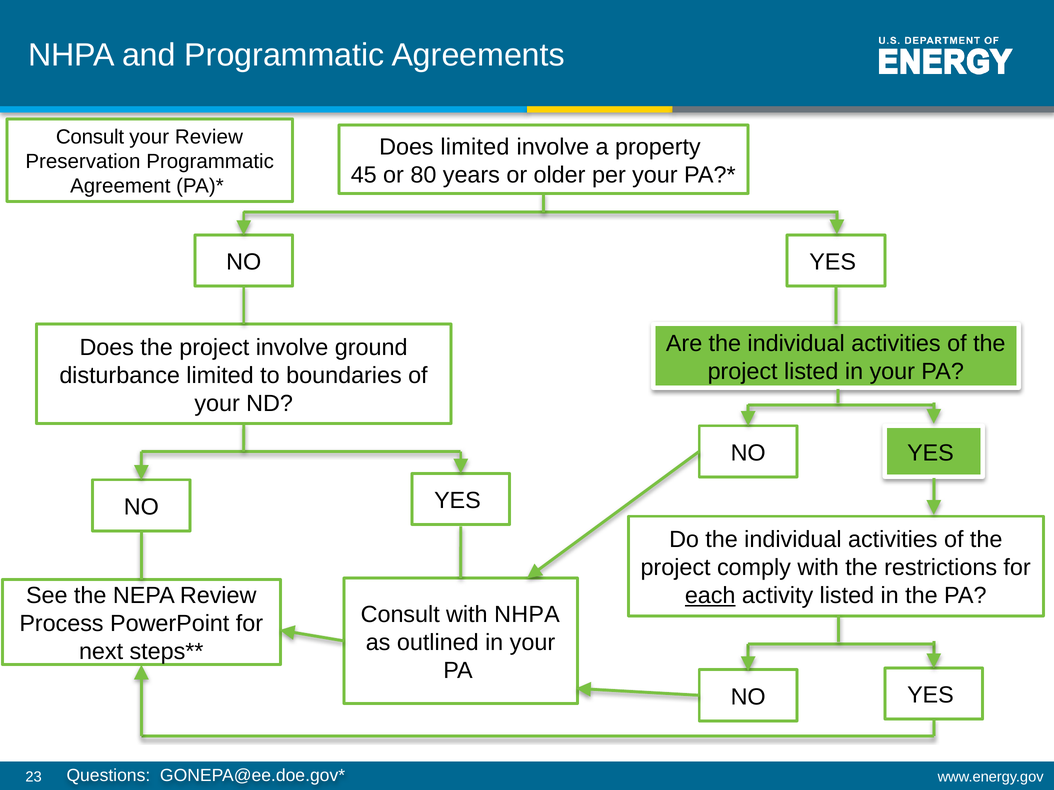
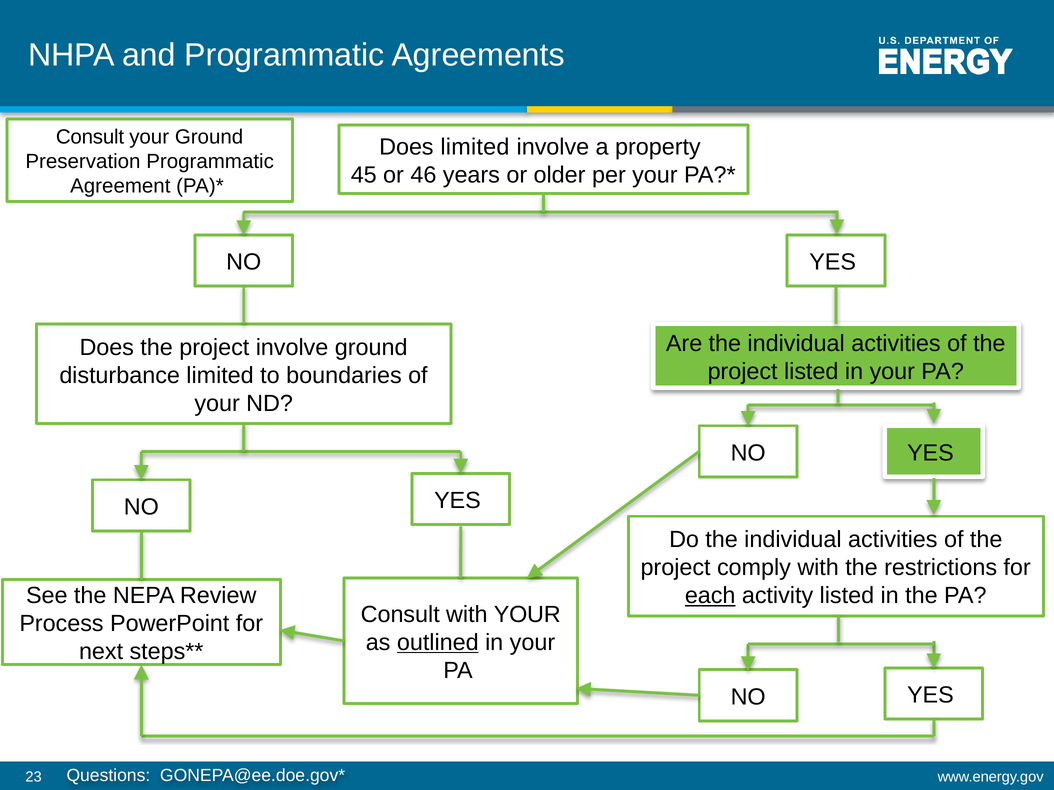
your Review: Review -> Ground
80: 80 -> 46
with NHPA: NHPA -> YOUR
outlined underline: none -> present
